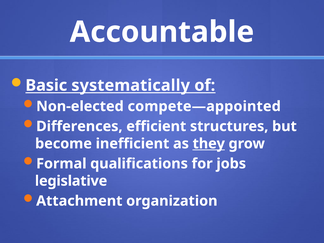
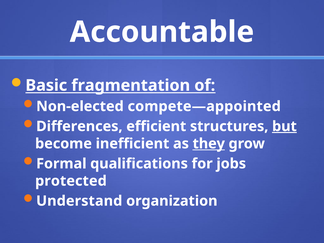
systematically: systematically -> fragmentation
but underline: none -> present
legislative: legislative -> protected
Attachment: Attachment -> Understand
